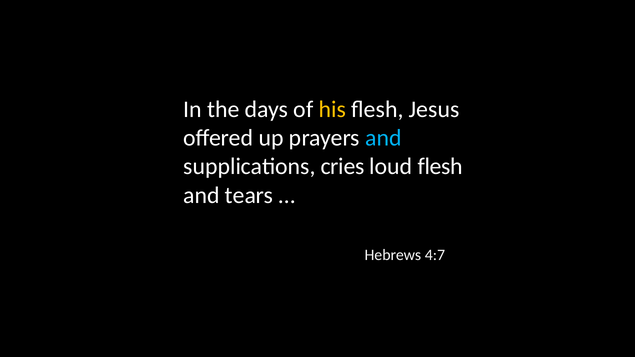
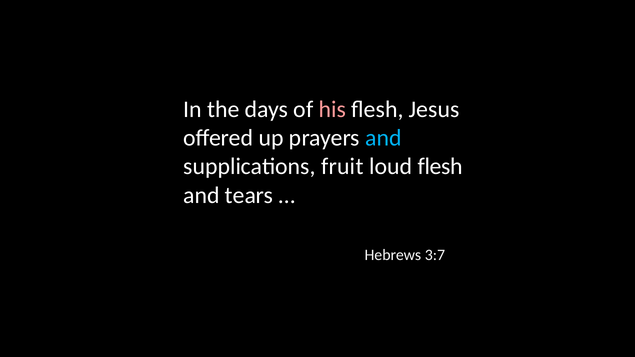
his colour: yellow -> pink
cries: cries -> fruit
4:7: 4:7 -> 3:7
